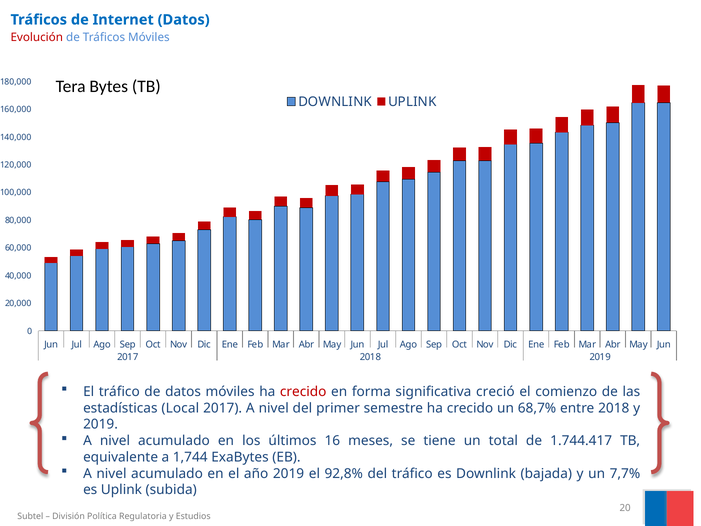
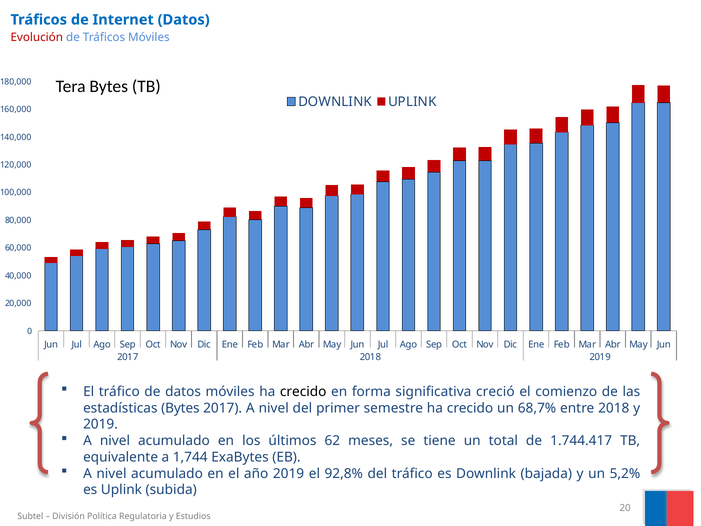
crecido at (303, 391) colour: red -> black
estadísticas Local: Local -> Bytes
16: 16 -> 62
7,7%: 7,7% -> 5,2%
